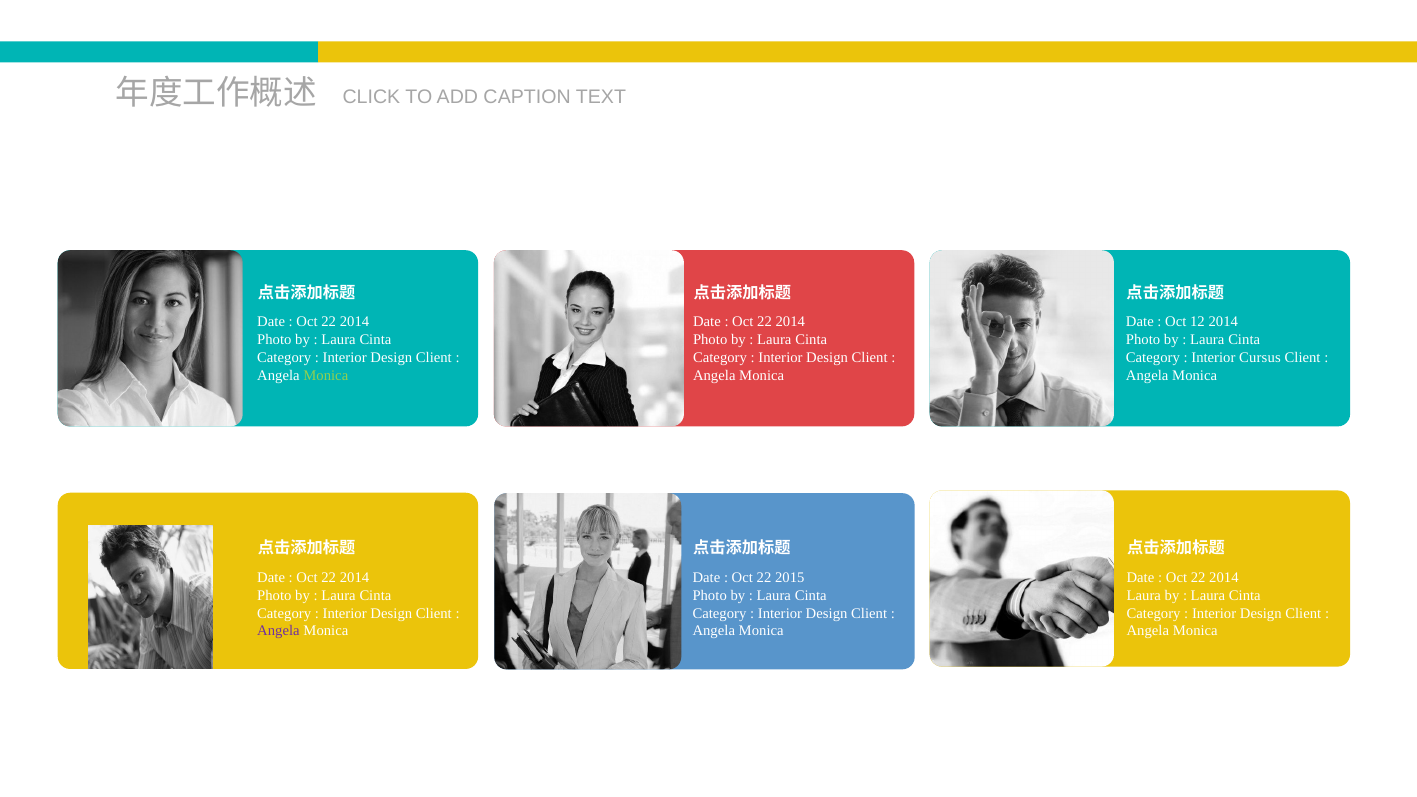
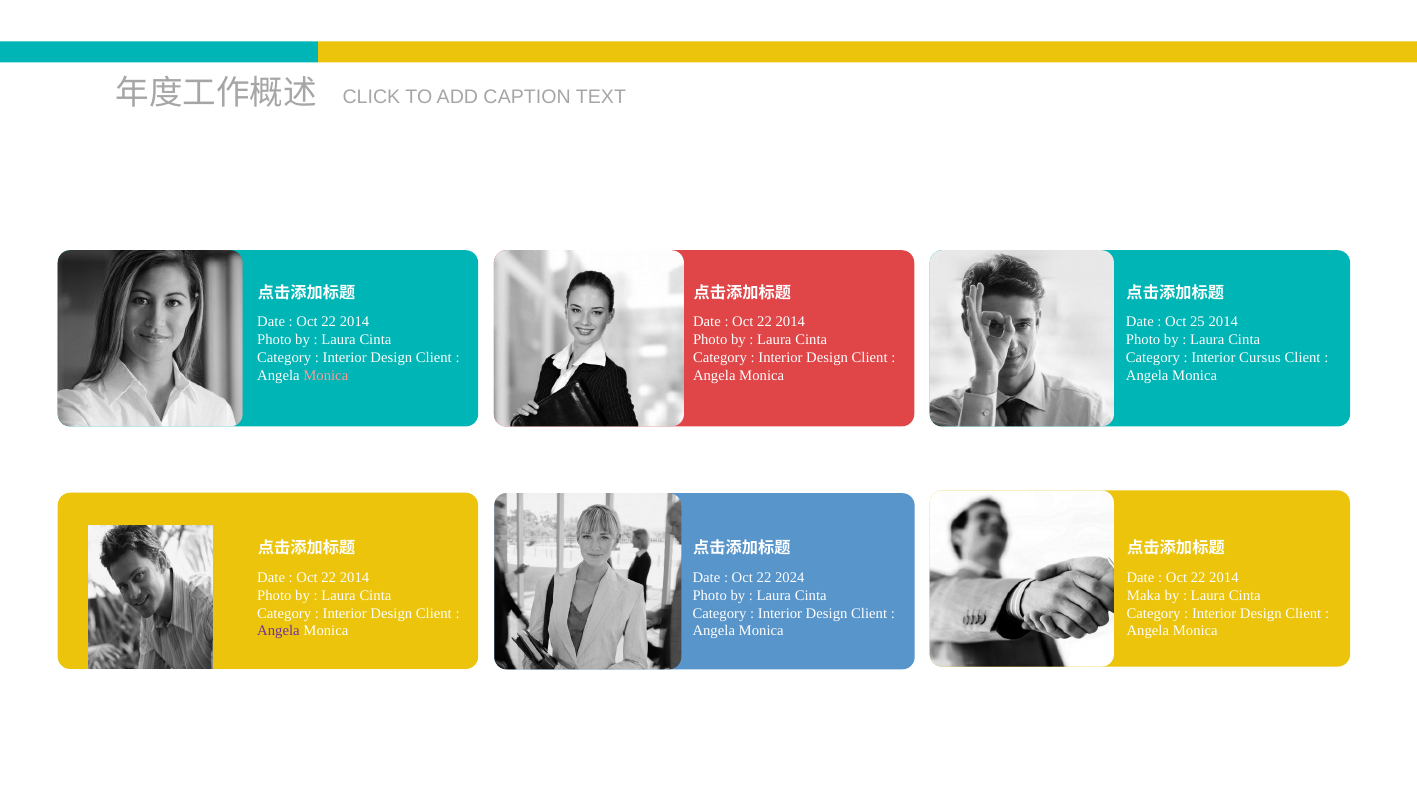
12: 12 -> 25
Monica at (326, 375) colour: light green -> pink
2015: 2015 -> 2024
Laura at (1144, 596): Laura -> Maka
